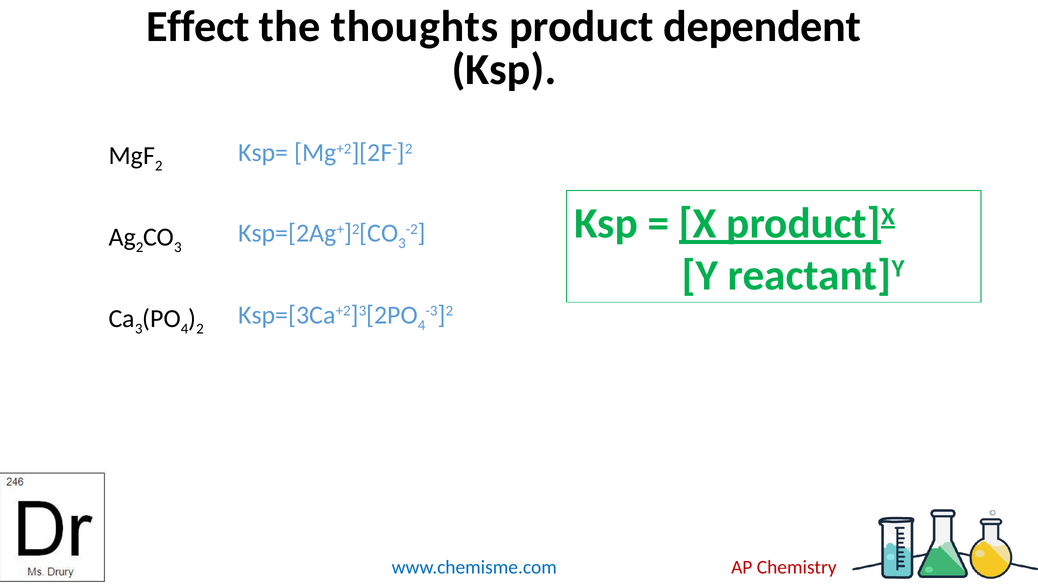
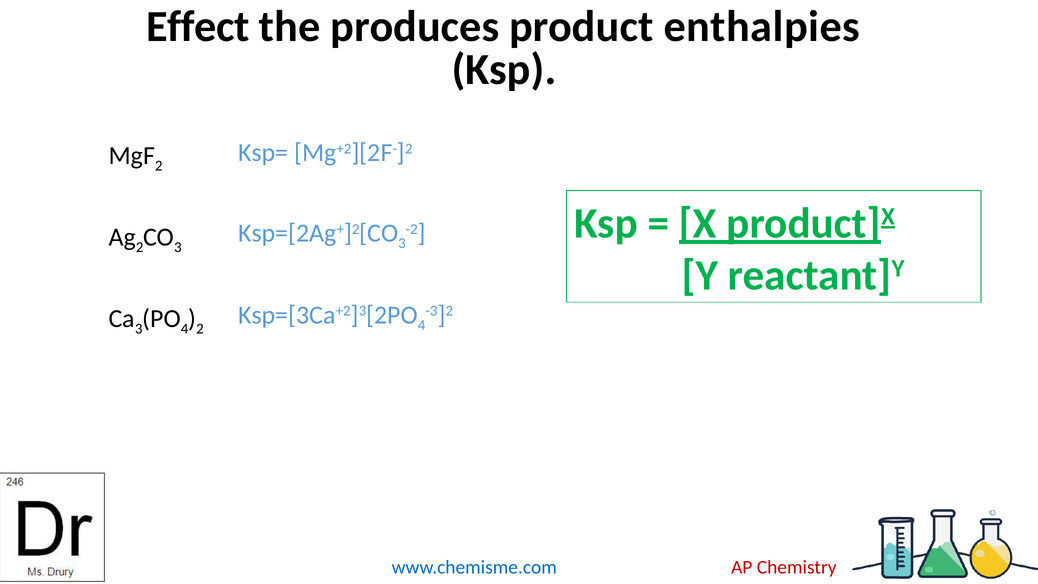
thoughts: thoughts -> produces
dependent: dependent -> enthalpies
